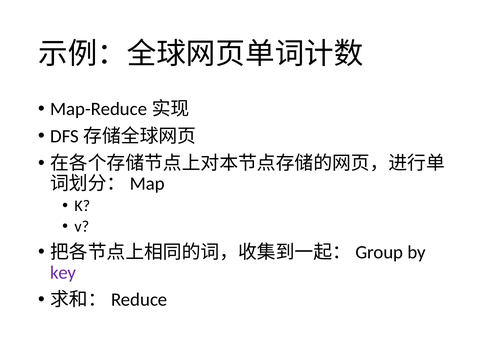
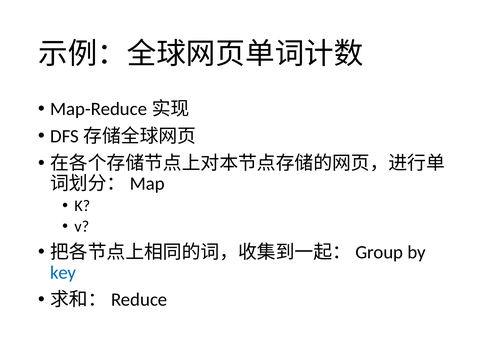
key colour: purple -> blue
